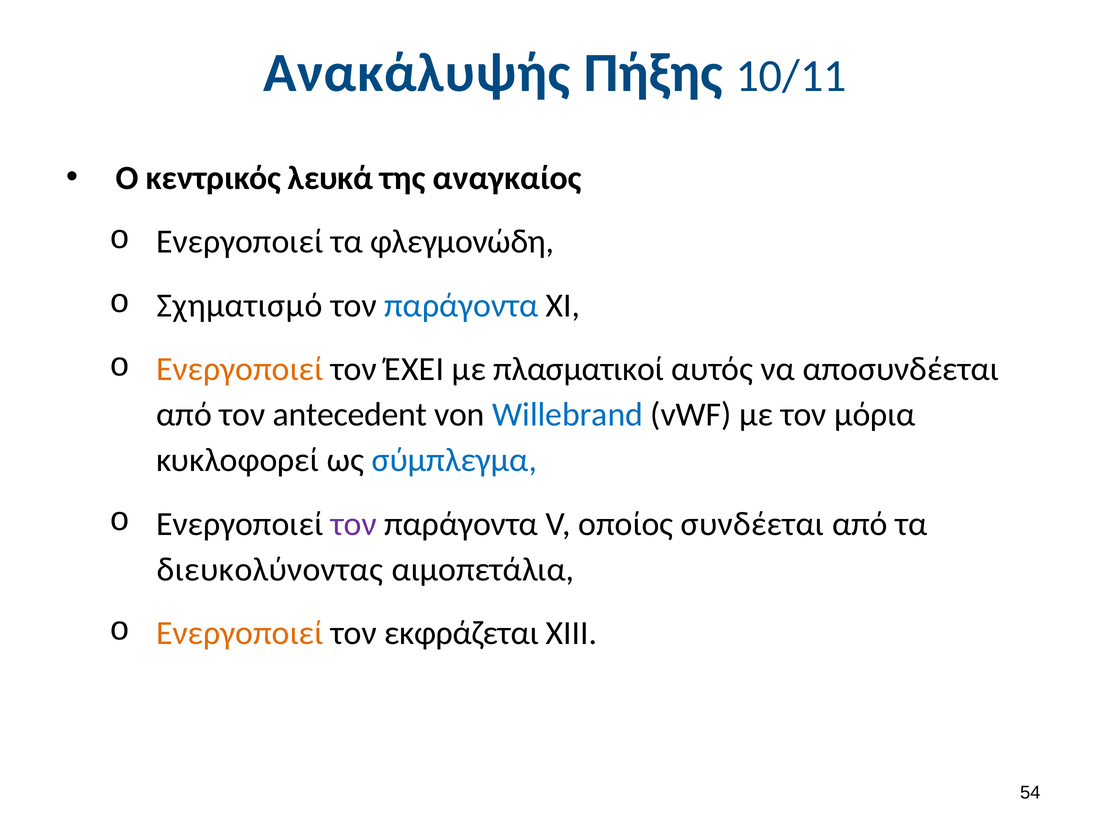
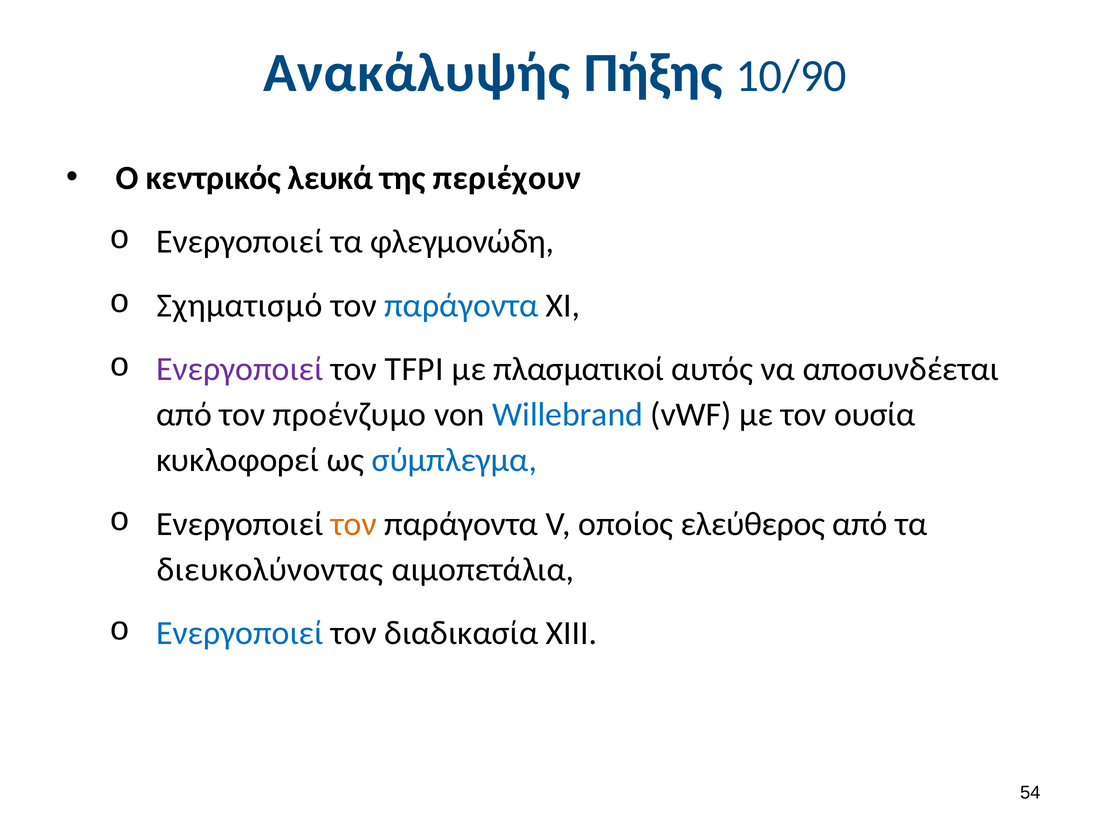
10/11: 10/11 -> 10/90
αναγκαίος: αναγκαίος -> περιέχουν
Ενεργοποιεί at (240, 369) colour: orange -> purple
ΈΧΕΙ: ΈΧΕΙ -> TFPI
antecedent: antecedent -> προένζυμο
μόρια: μόρια -> ουσία
τον at (354, 524) colour: purple -> orange
συνδέεται: συνδέεται -> ελεύθερος
Ενεργοποιεί at (240, 633) colour: orange -> blue
εκφράζεται: εκφράζεται -> διαδικασία
